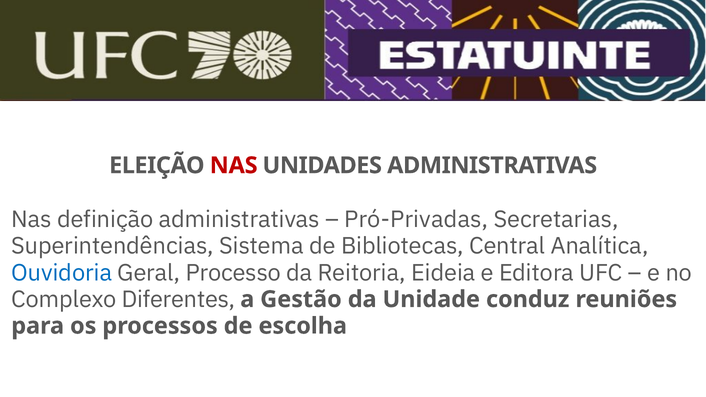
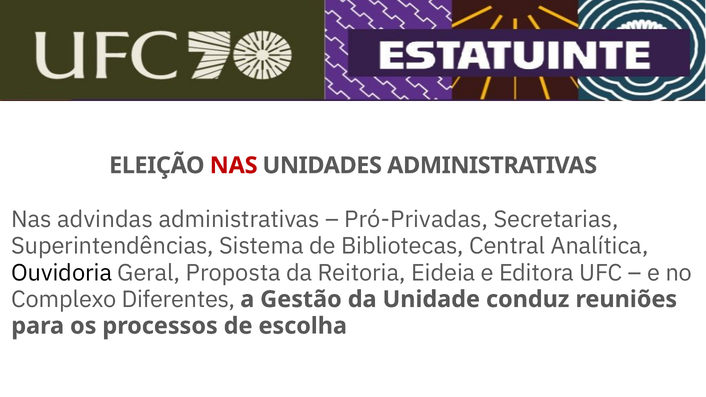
definição: definição -> advindas
Ouvidoria colour: blue -> black
Processo: Processo -> Proposta
